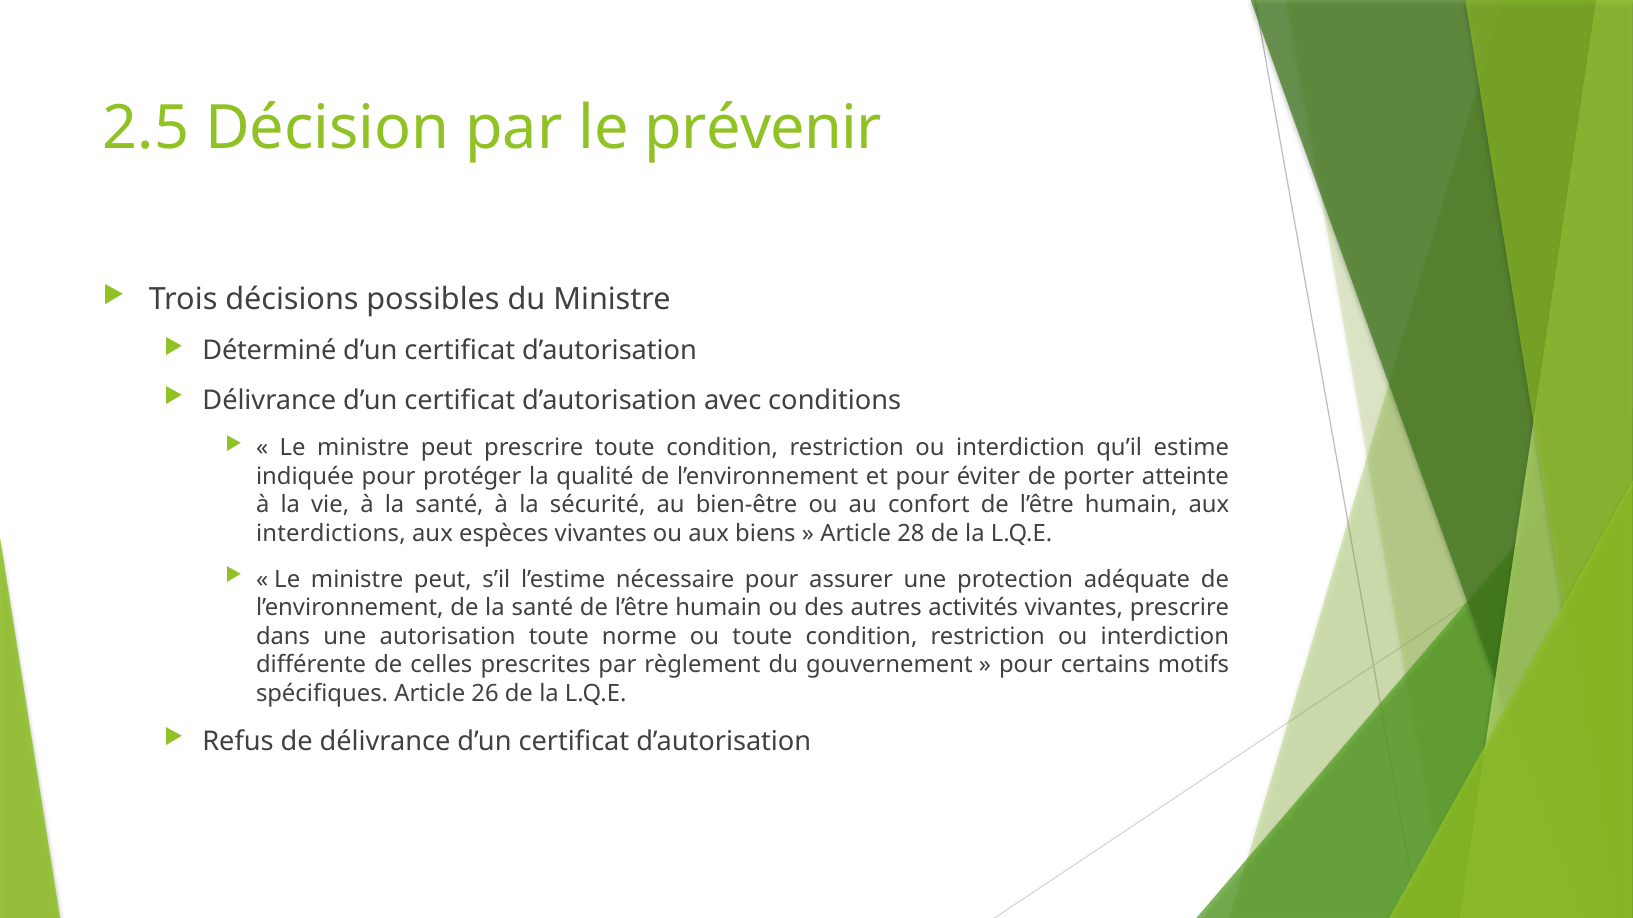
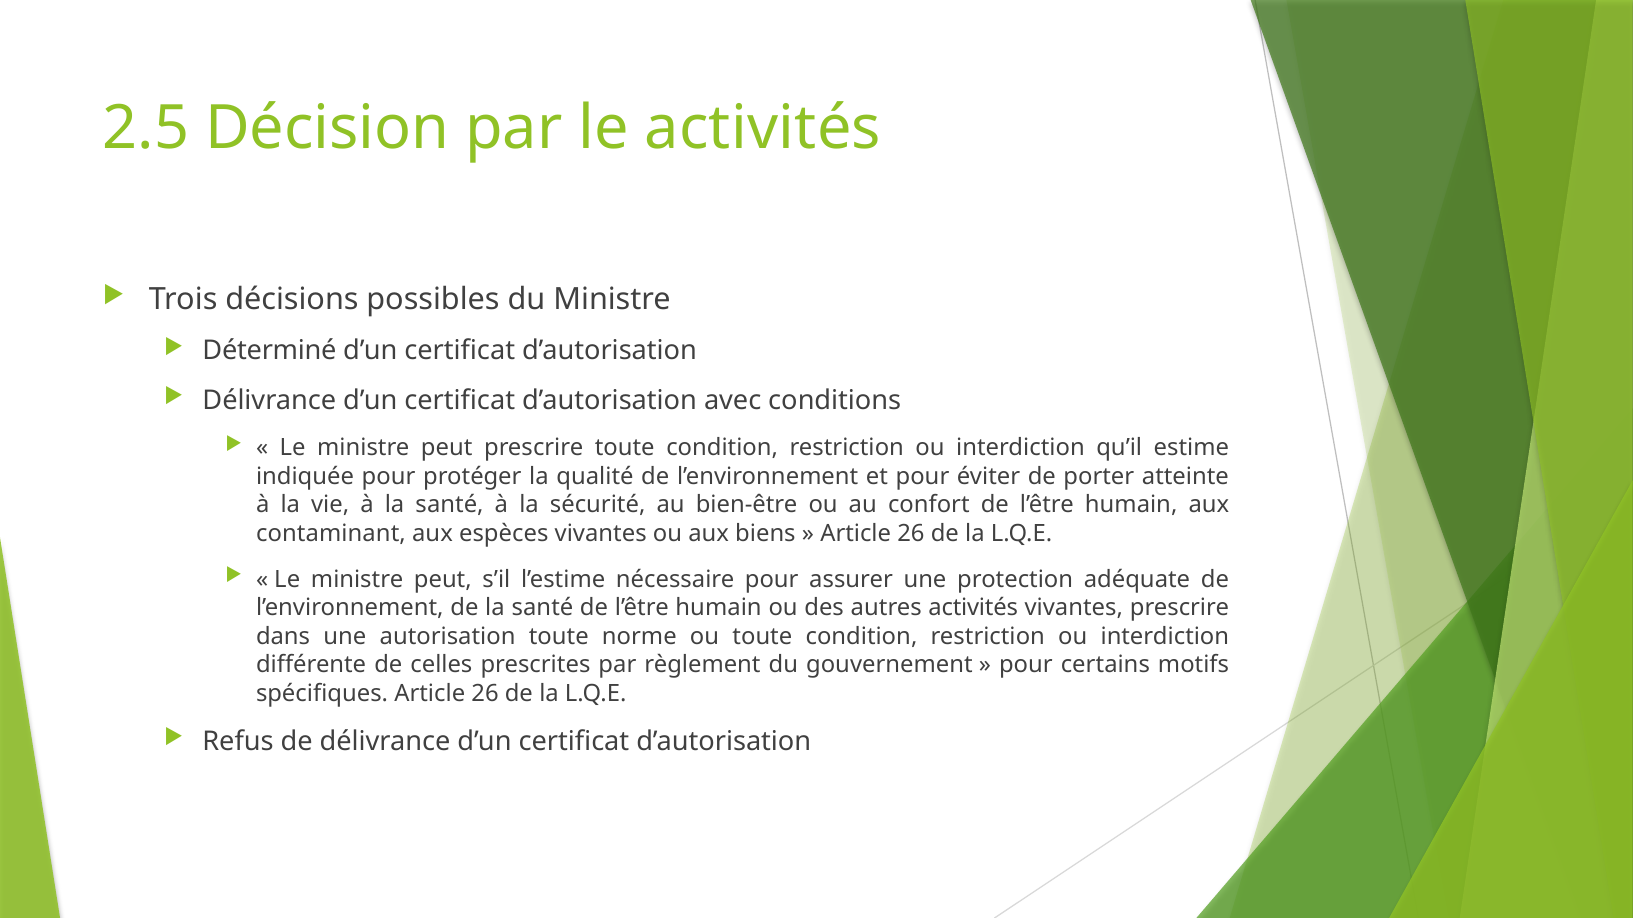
le prévenir: prévenir -> activités
interdictions: interdictions -> contaminant
28 at (911, 534): 28 -> 26
